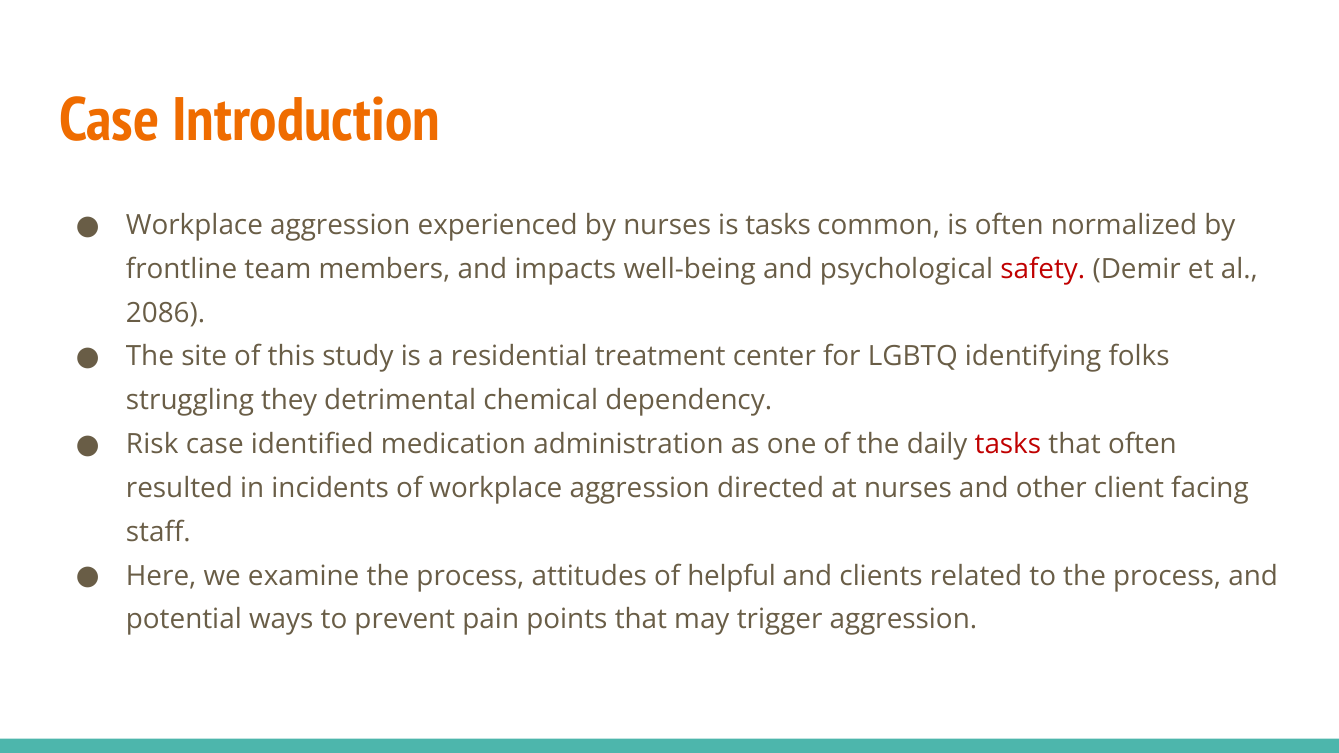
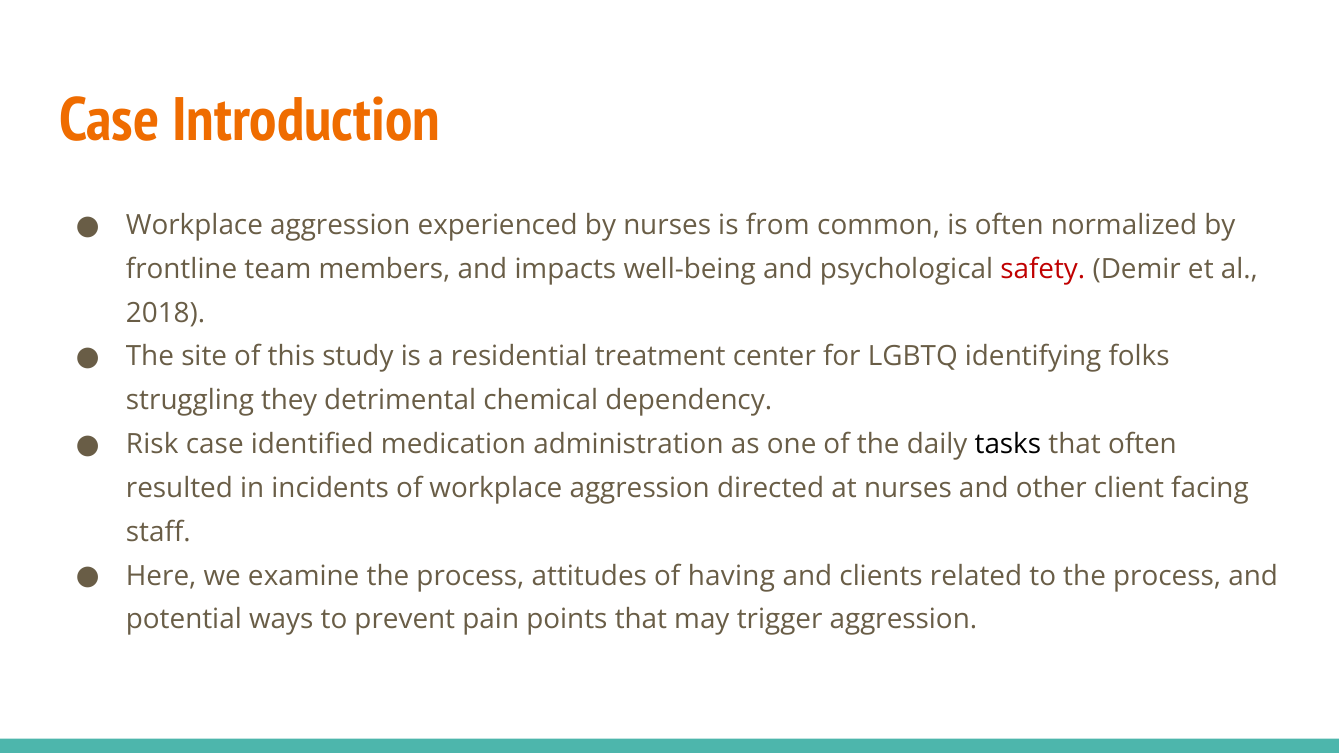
is tasks: tasks -> from
2086: 2086 -> 2018
tasks at (1008, 445) colour: red -> black
helpful: helpful -> having
